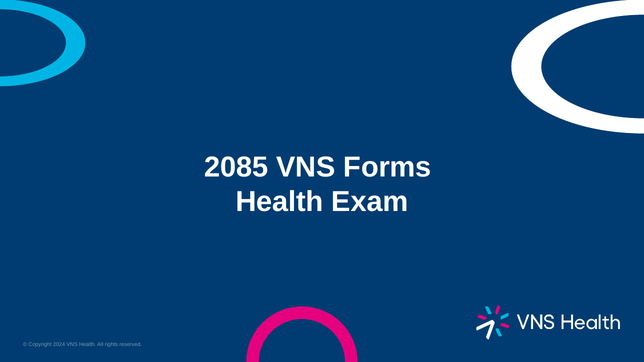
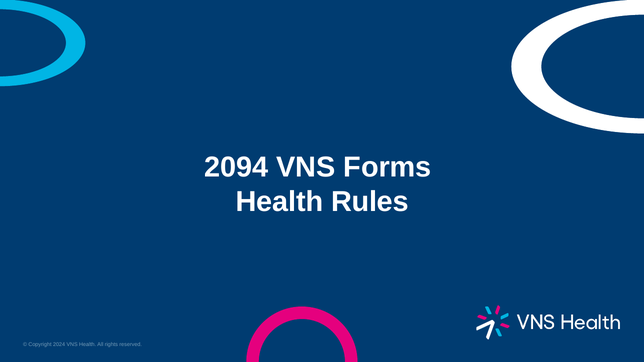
2085: 2085 -> 2094
Exam: Exam -> Rules
